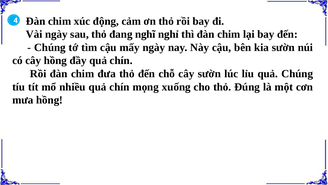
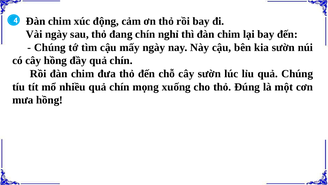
đang nghĩ: nghĩ -> chín
